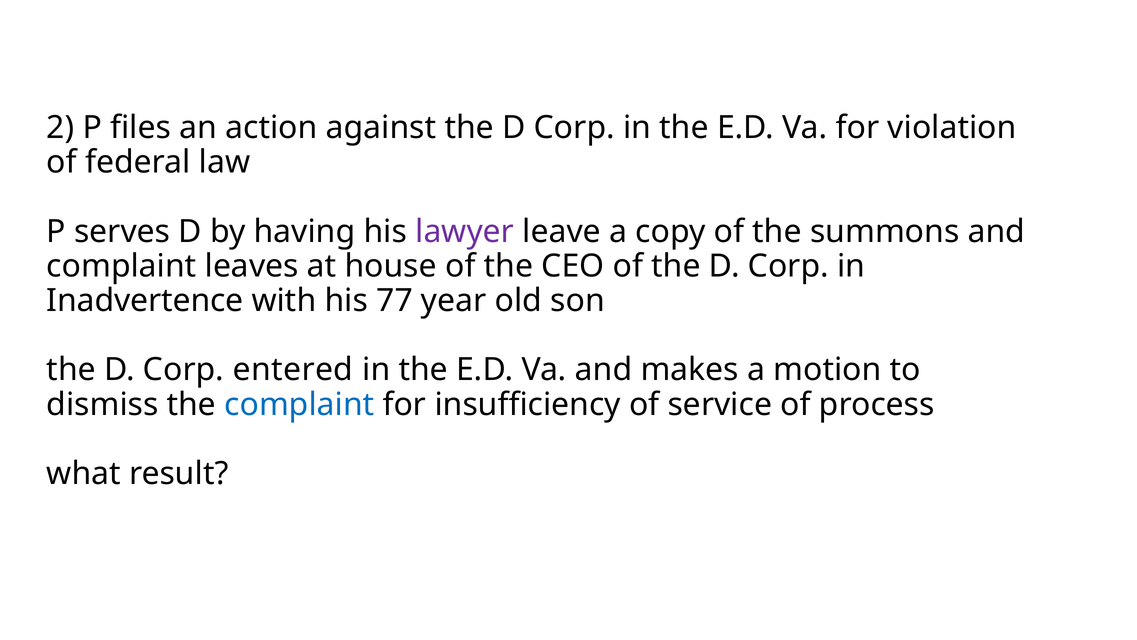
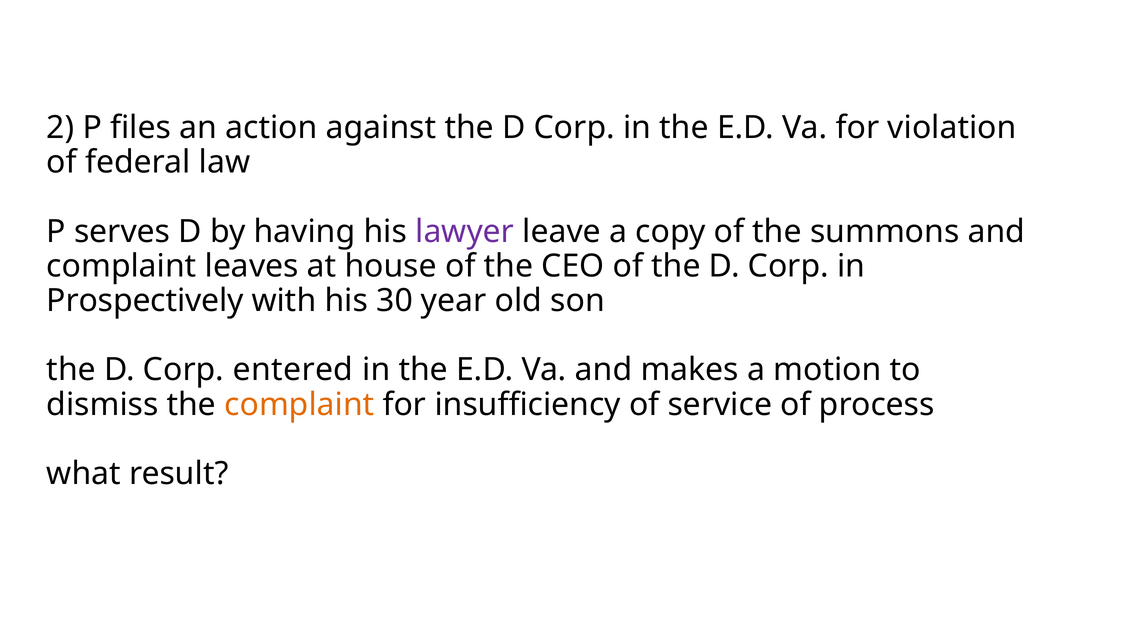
Inadvertence: Inadvertence -> Prospectively
77: 77 -> 30
complaint at (299, 404) colour: blue -> orange
